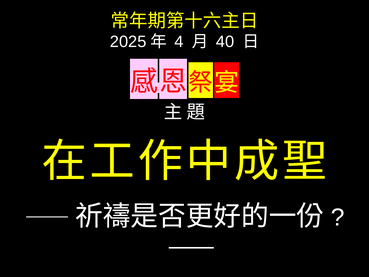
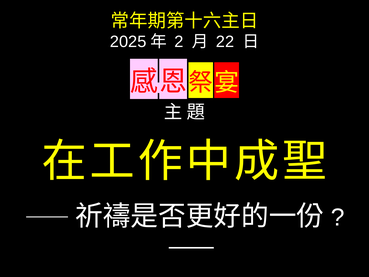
4: 4 -> 2
40: 40 -> 22
